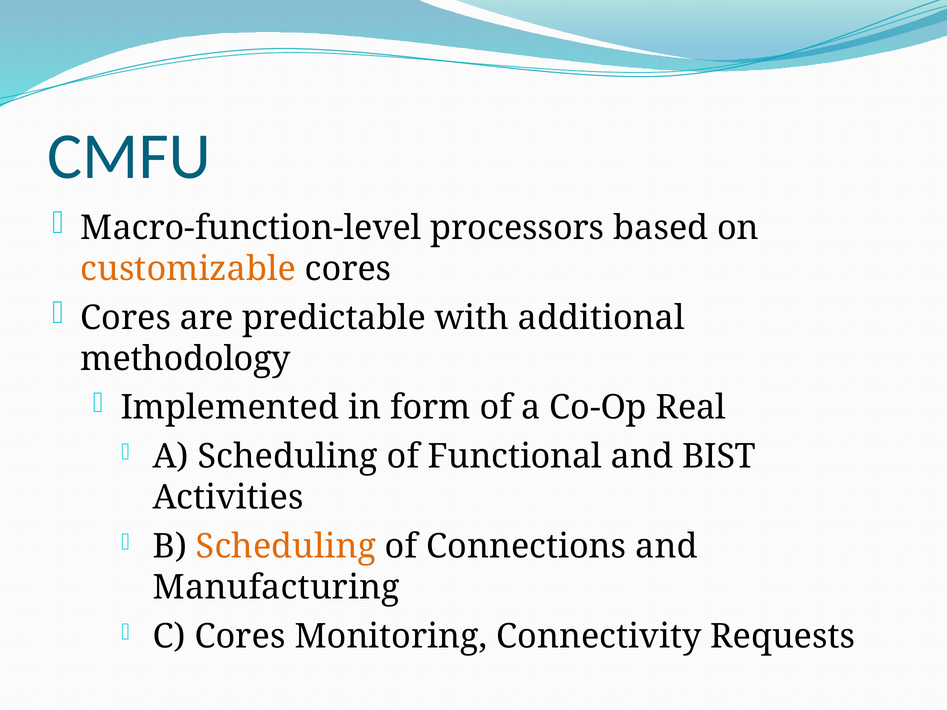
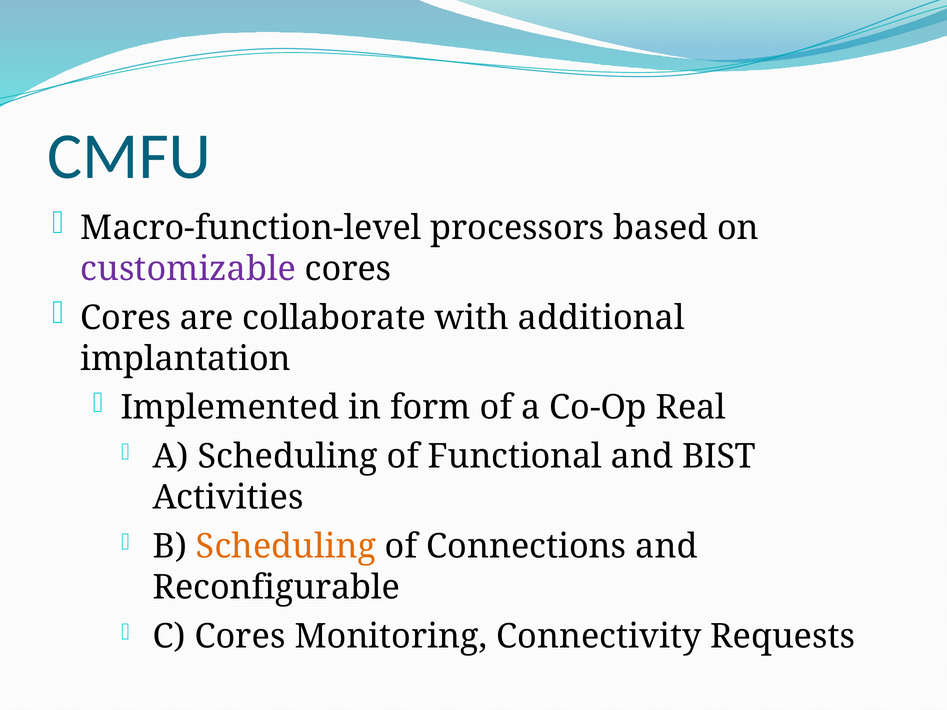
customizable colour: orange -> purple
predictable: predictable -> collaborate
methodology: methodology -> implantation
Manufacturing: Manufacturing -> Reconfigurable
